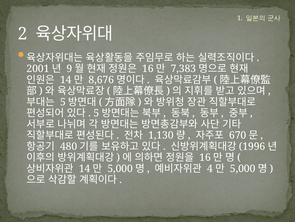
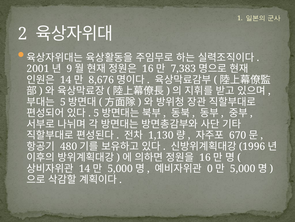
4: 4 -> 0
